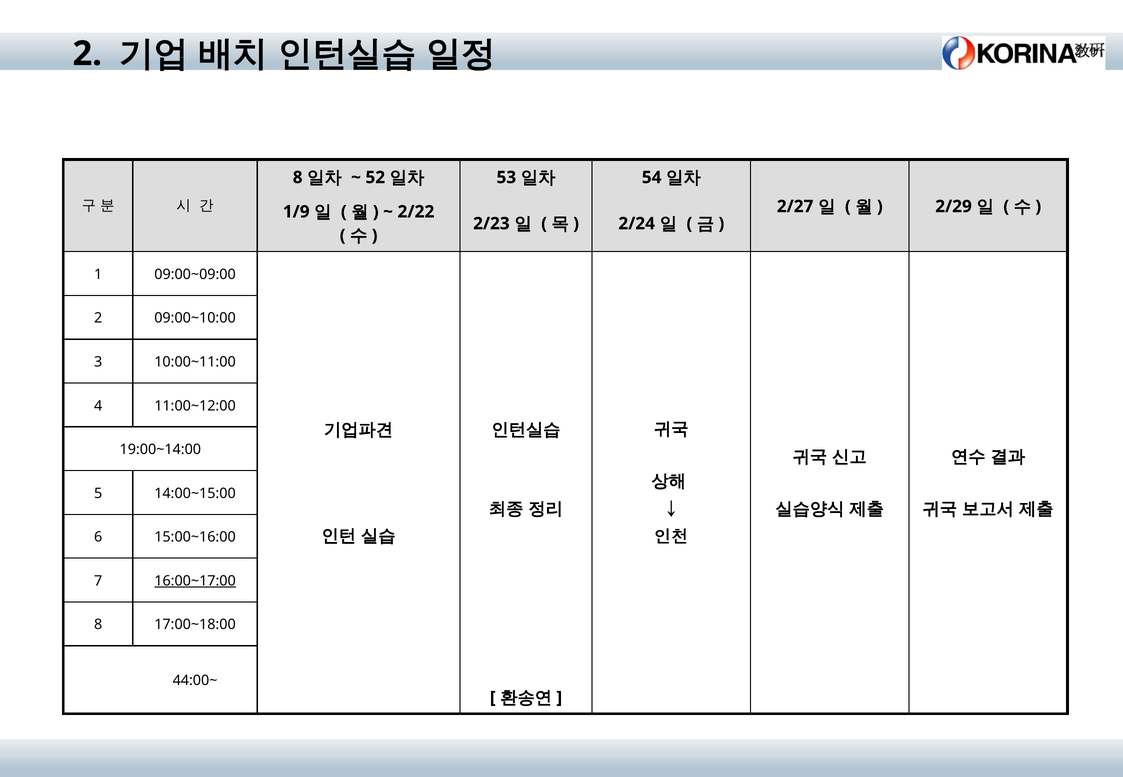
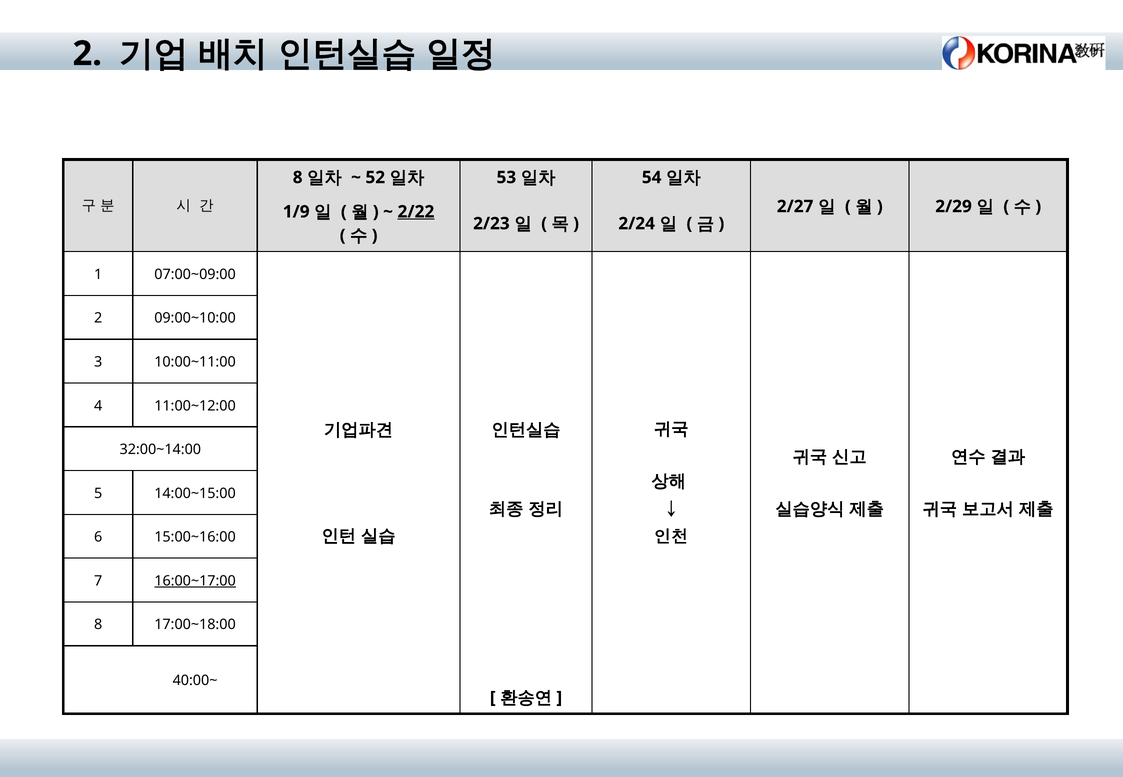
2/22 underline: none -> present
09:00~09:00: 09:00~09:00 -> 07:00~09:00
19:00~14:00: 19:00~14:00 -> 32:00~14:00
44:00~: 44:00~ -> 40:00~
